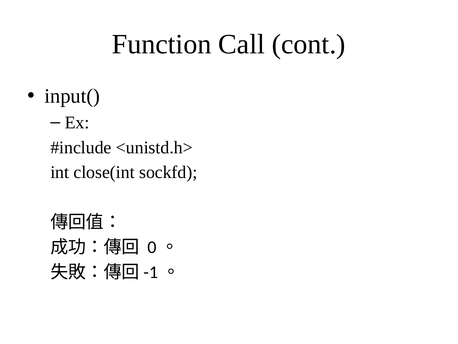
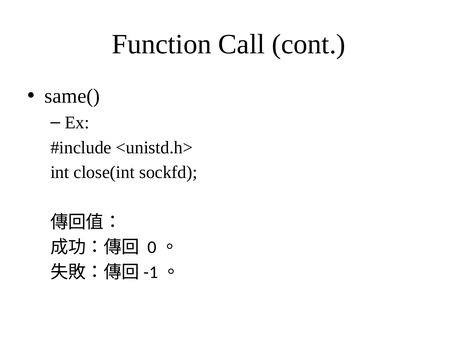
input(: input( -> same(
